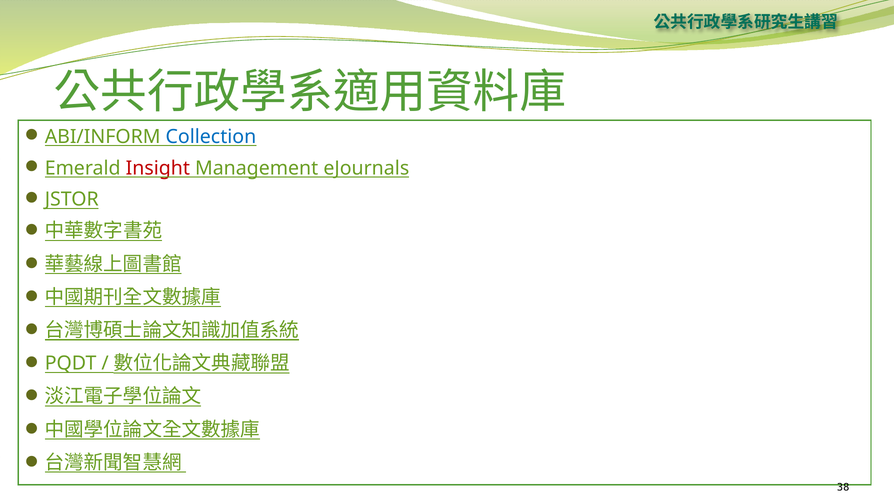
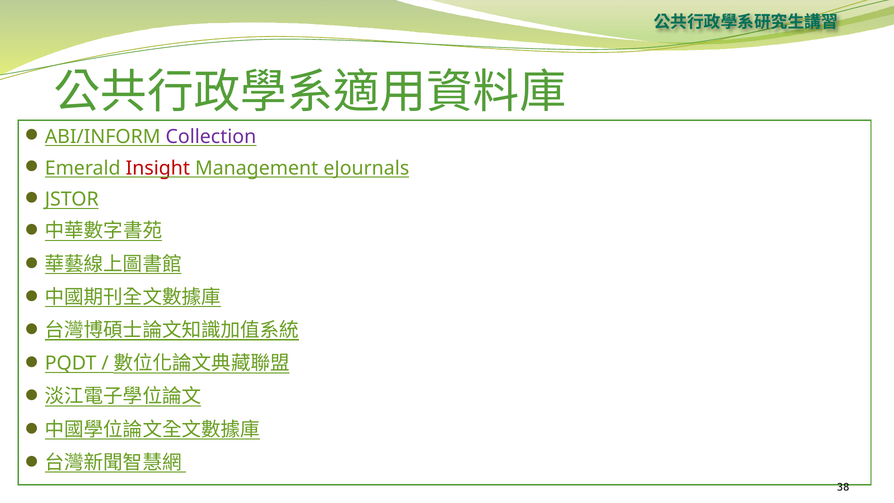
Collection colour: blue -> purple
